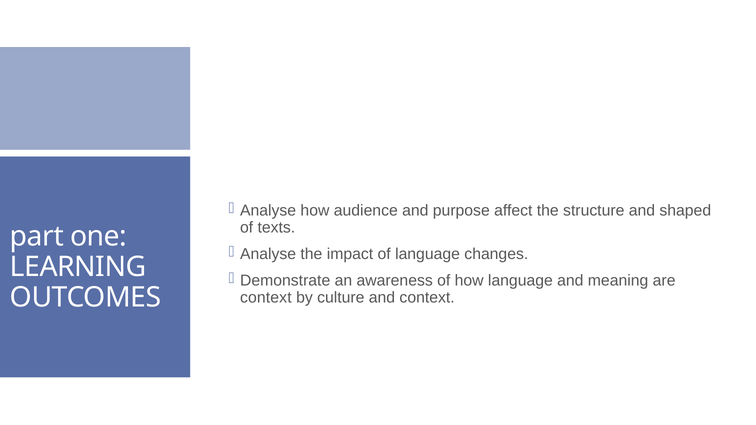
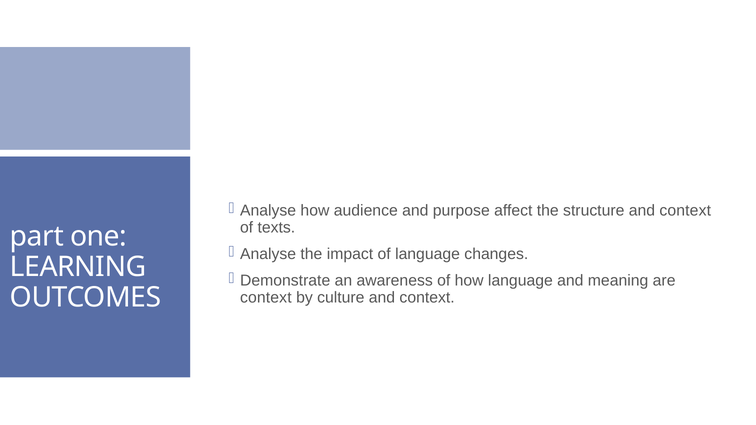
structure and shaped: shaped -> context
